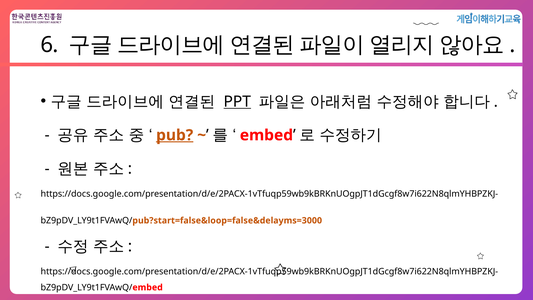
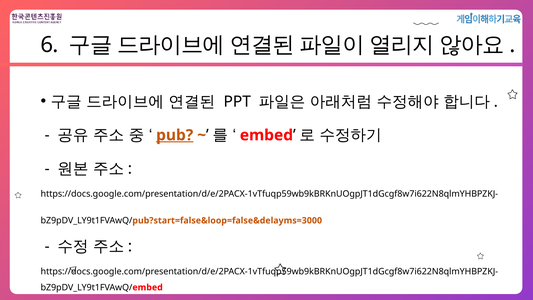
PPT underline: present -> none
